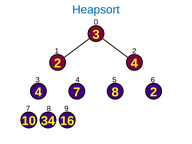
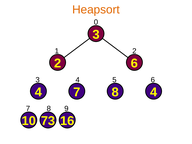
Heapsort colour: blue -> orange
2 4: 4 -> 6
8 2: 2 -> 4
34: 34 -> 73
